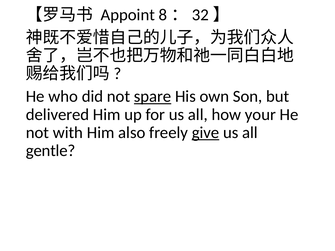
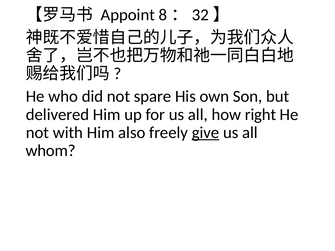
spare underline: present -> none
your: your -> right
gentle: gentle -> whom
